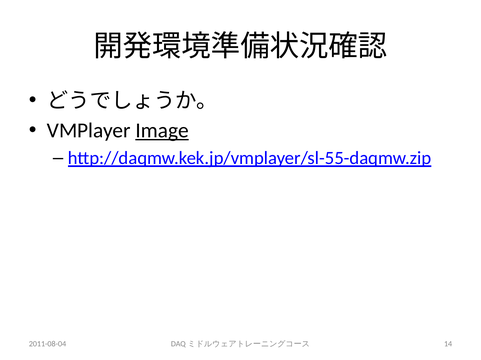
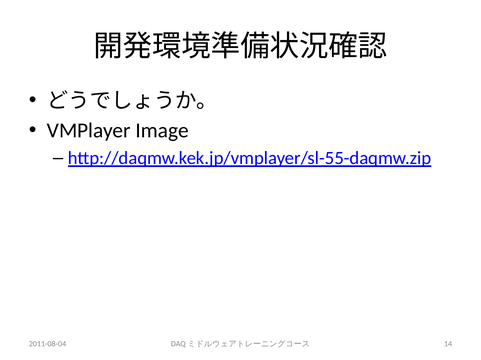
Image underline: present -> none
